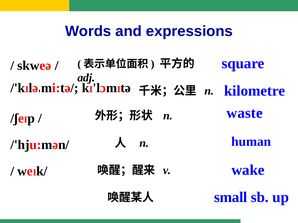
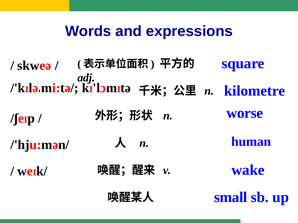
waste: waste -> worse
